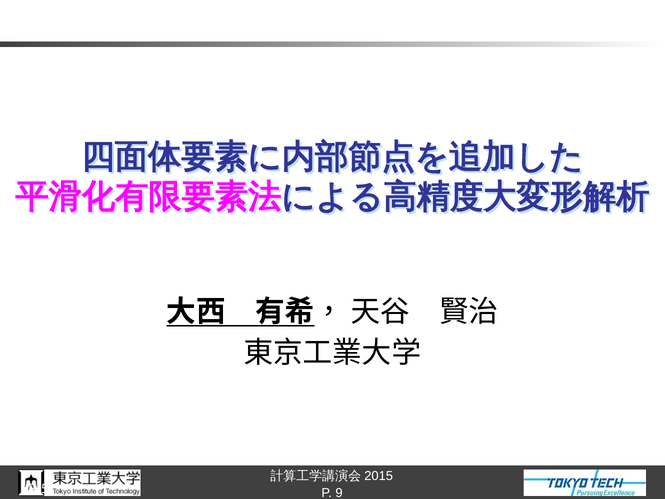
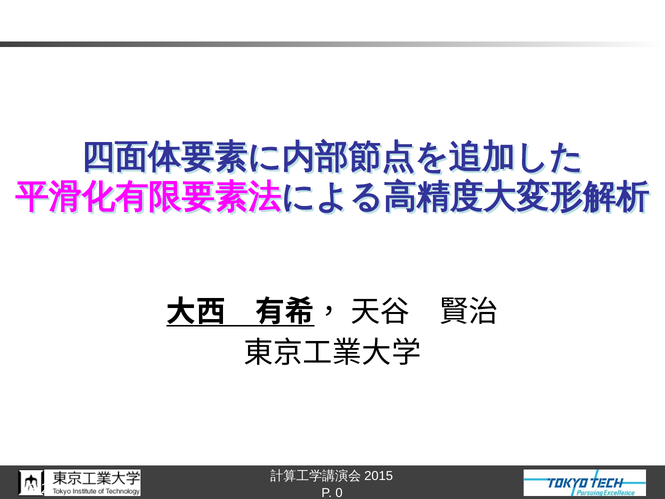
5: 5 -> 2
9: 9 -> 0
